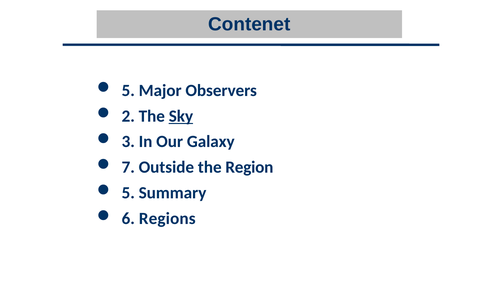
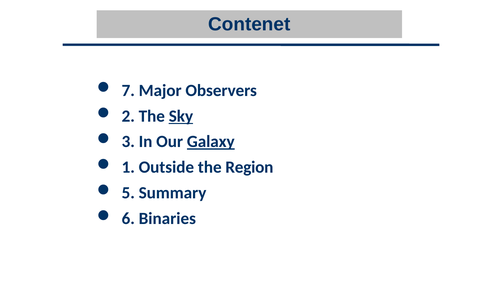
5 at (128, 91): 5 -> 7
Galaxy underline: none -> present
7: 7 -> 1
Regions: Regions -> Binaries
